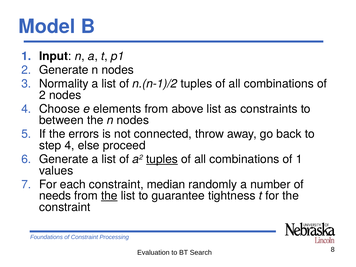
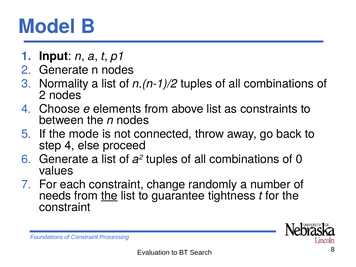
errors: errors -> mode
tuples at (162, 159) underline: present -> none
of 1: 1 -> 0
median: median -> change
